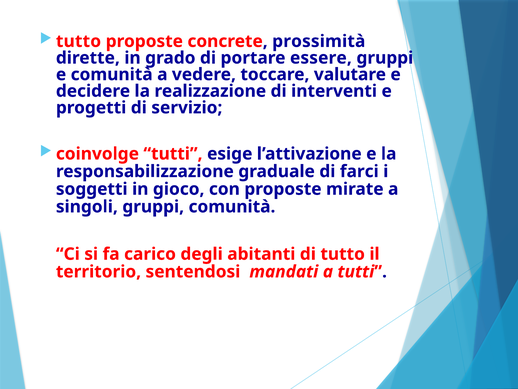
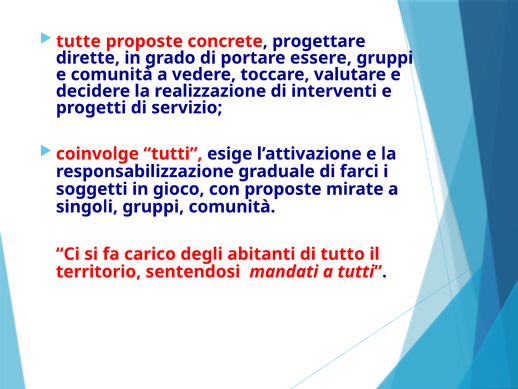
tutto at (78, 41): tutto -> tutte
prossimità: prossimità -> progettare
